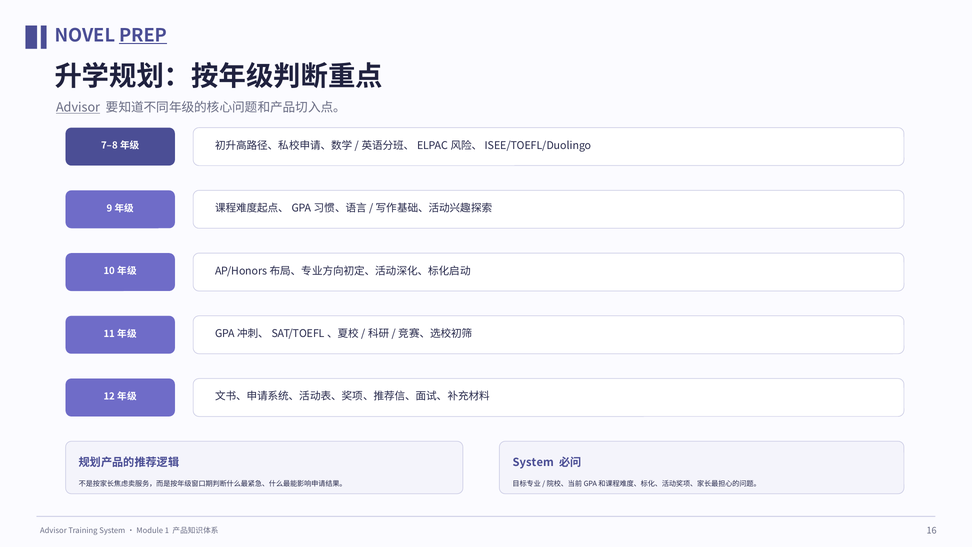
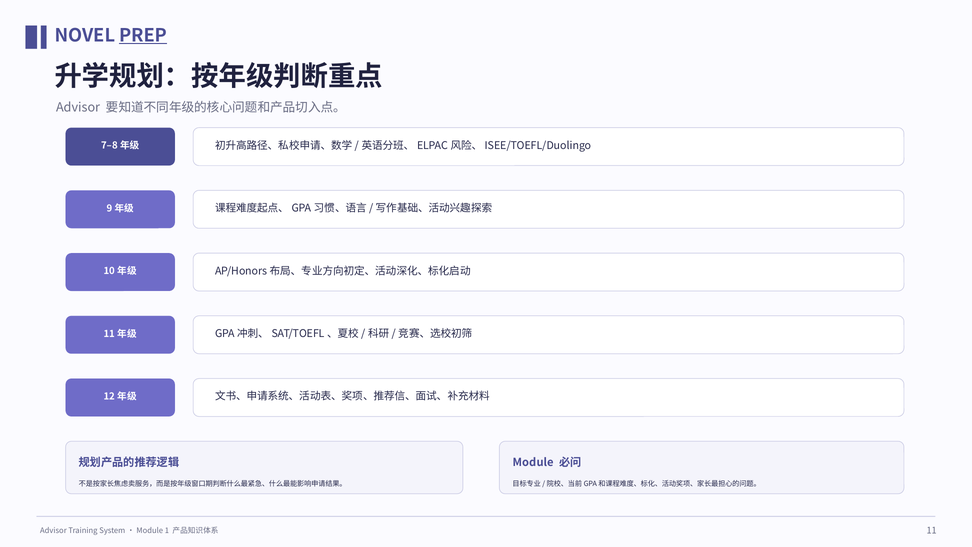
Advisor at (78, 108) underline: present -> none
System at (533, 462): System -> Module
16: 16 -> 11
